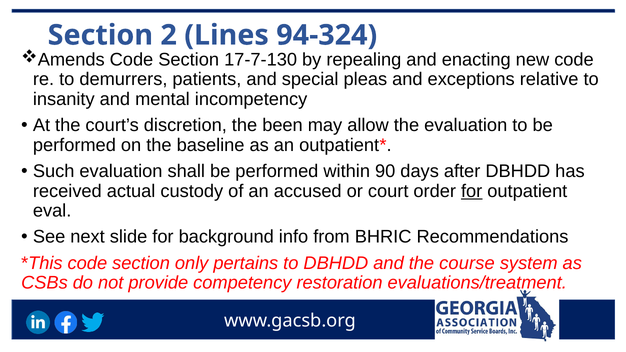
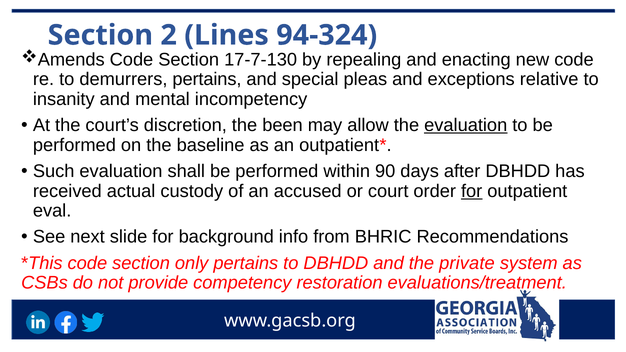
demurrers patients: patients -> pertains
evaluation at (466, 125) underline: none -> present
course: course -> private
